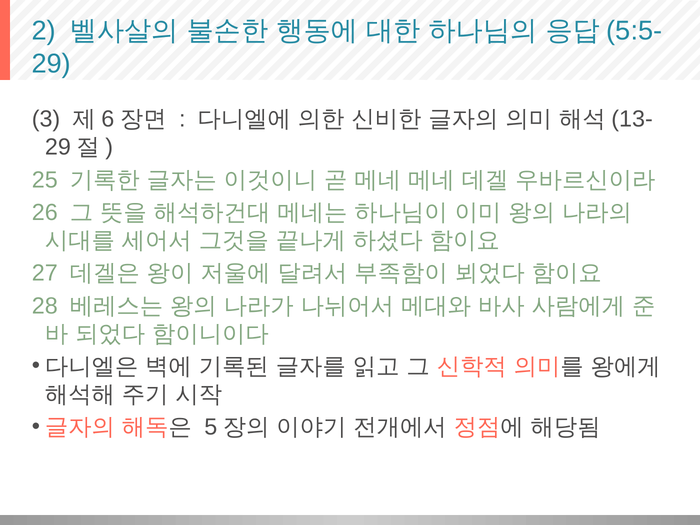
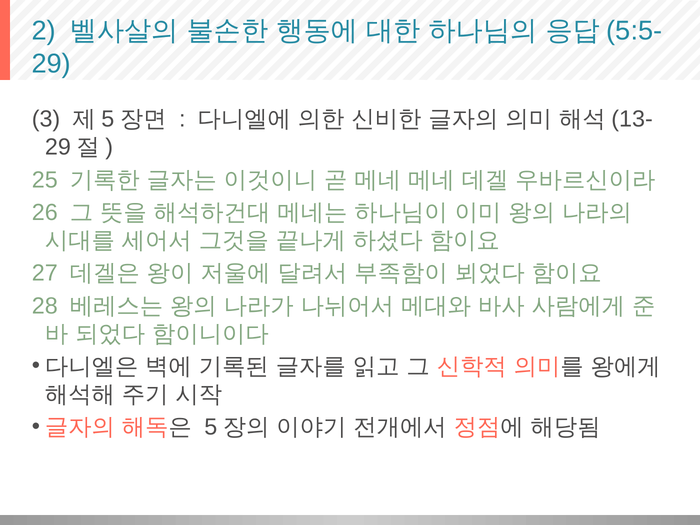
6 at (108, 119): 6 -> 5
